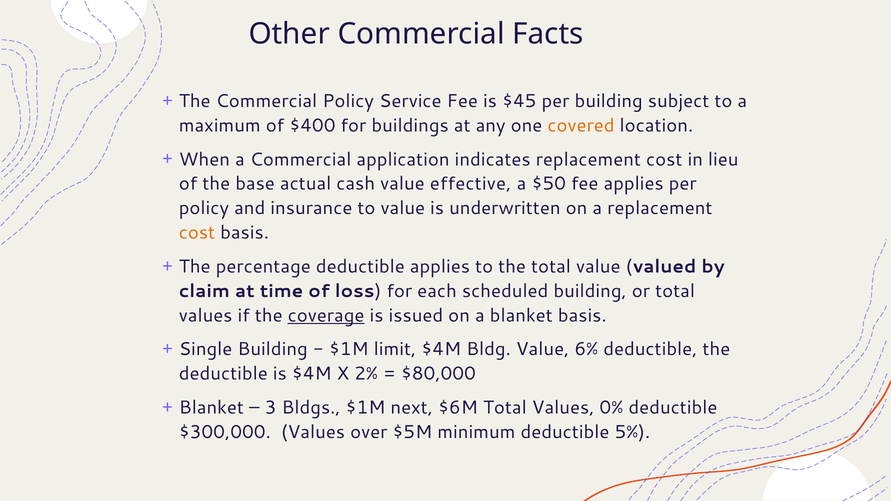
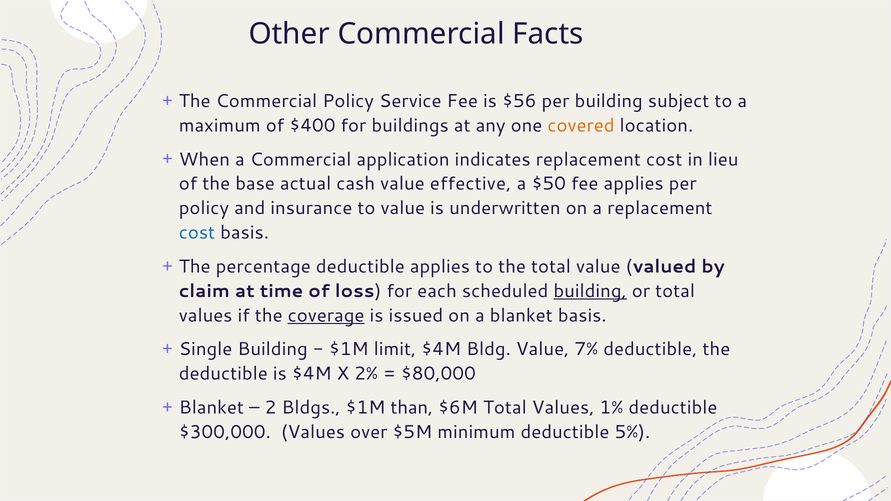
$45: $45 -> $56
cost at (197, 233) colour: orange -> blue
building at (590, 291) underline: none -> present
6%: 6% -> 7%
3: 3 -> 2
next: next -> than
0%: 0% -> 1%
